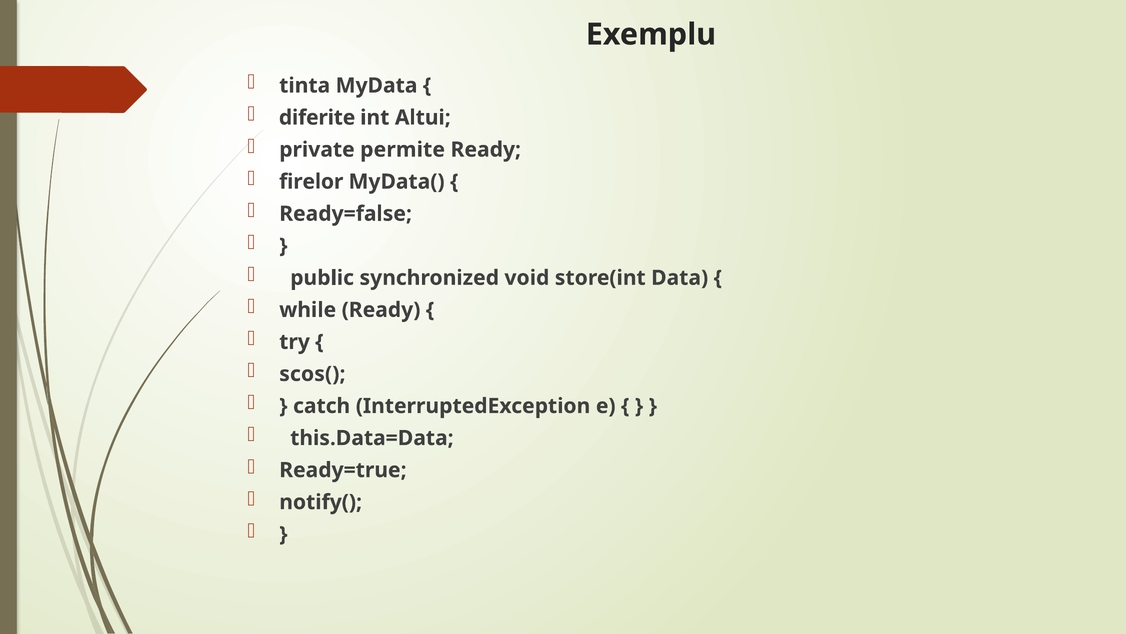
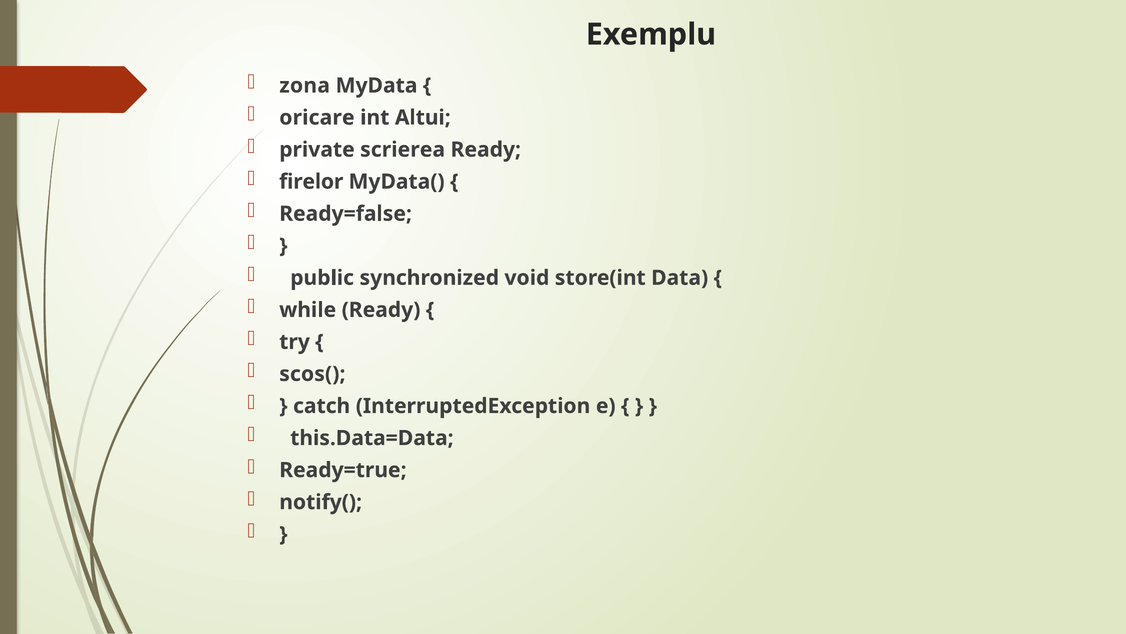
tinta: tinta -> zona
diferite: diferite -> oricare
permite: permite -> scrierea
